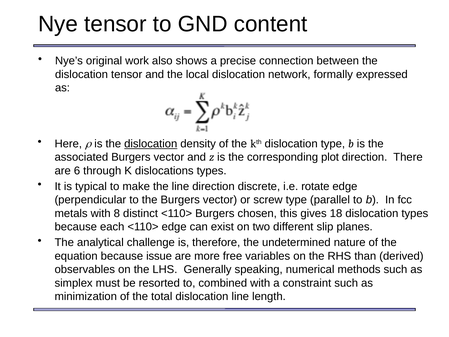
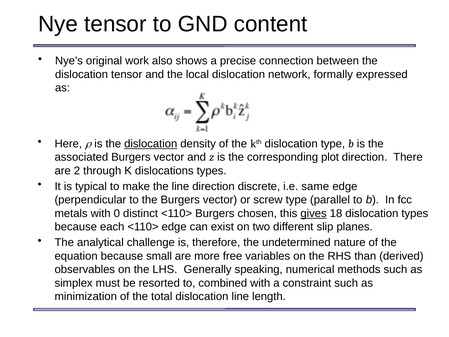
6: 6 -> 2
rotate: rotate -> same
8: 8 -> 0
gives underline: none -> present
issue: issue -> small
